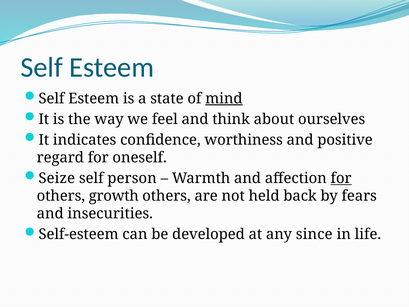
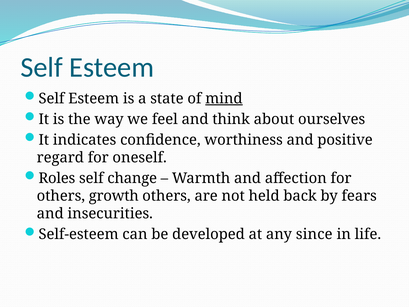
Seize: Seize -> Roles
person: person -> change
for at (341, 178) underline: present -> none
